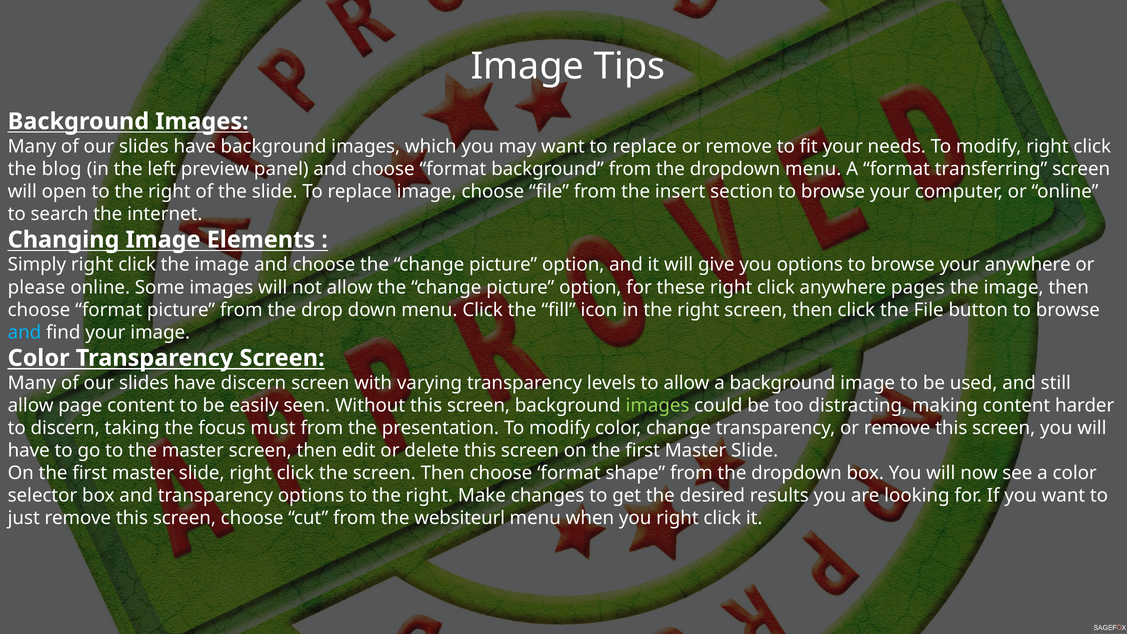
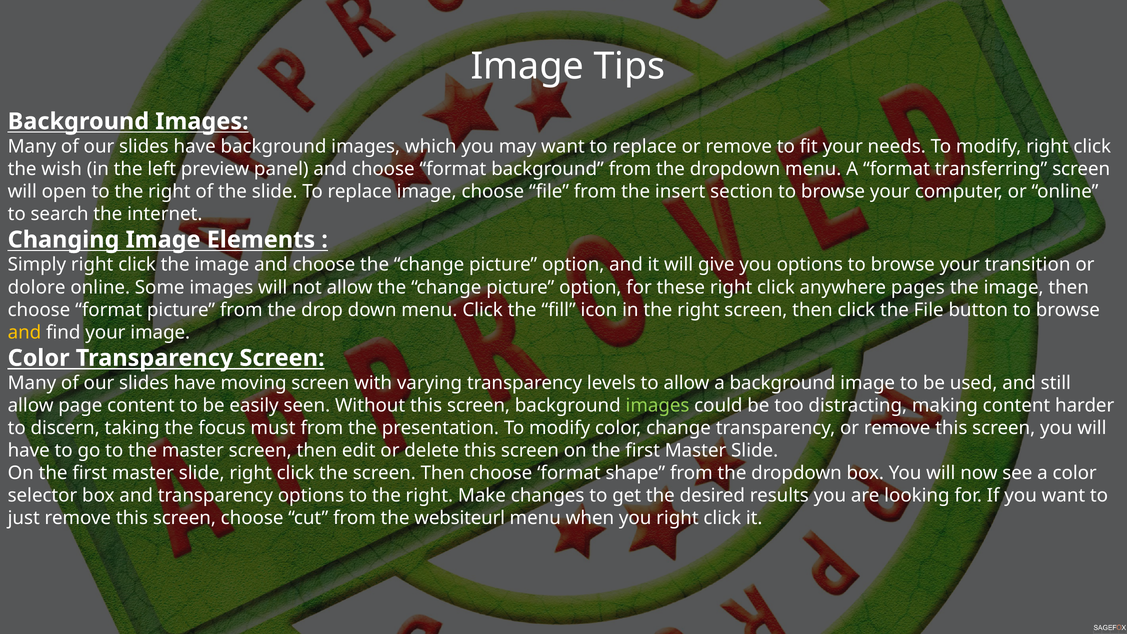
blog: blog -> wish
your anywhere: anywhere -> transition
please: please -> dolore
and at (24, 332) colour: light blue -> yellow
have discern: discern -> moving
